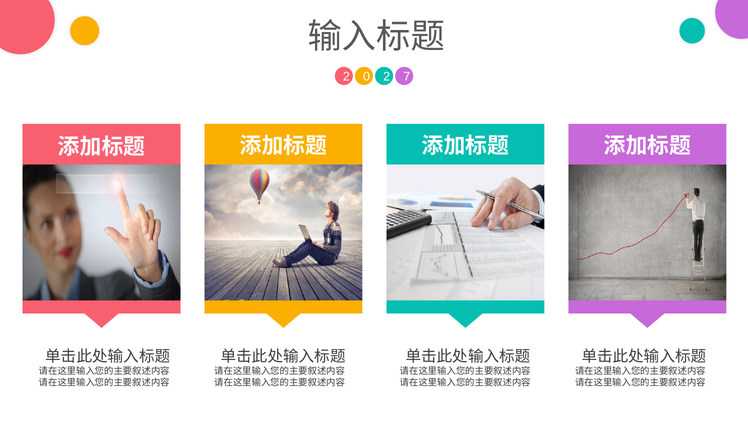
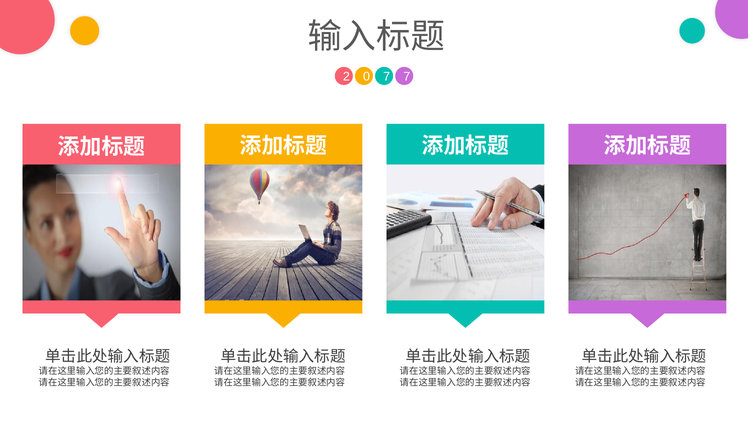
0 2: 2 -> 7
